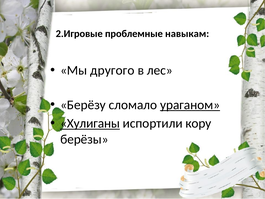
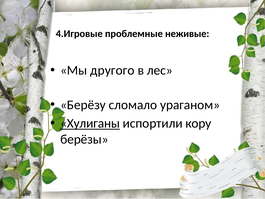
2.Игровые: 2.Игровые -> 4.Игровые
навыкам: навыкам -> неживые
ураганом underline: present -> none
